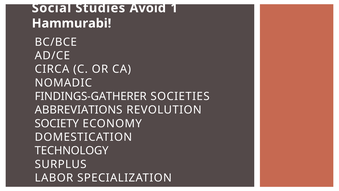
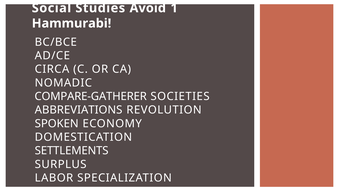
FINDINGS-GATHERER: FINDINGS-GATHERER -> COMPARE-GATHERER
SOCIETY: SOCIETY -> SPOKEN
TECHNOLOGY: TECHNOLOGY -> SETTLEMENTS
